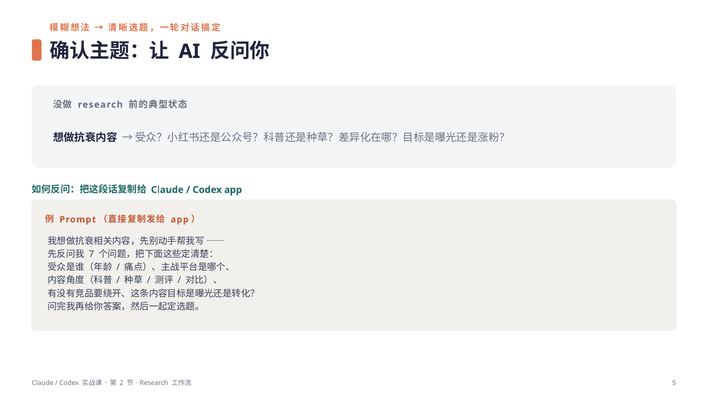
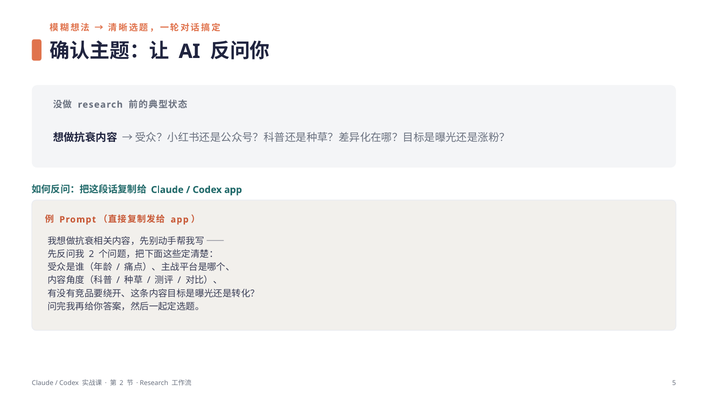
7 at (91, 254): 7 -> 2
